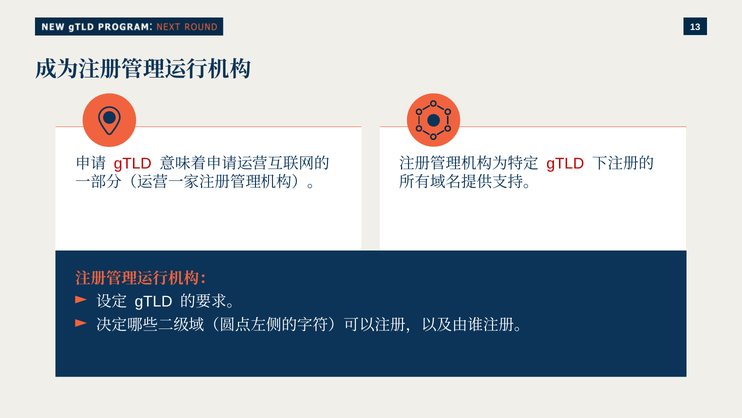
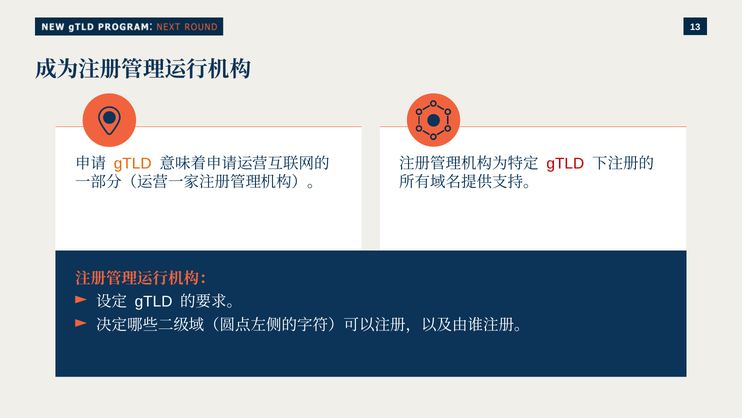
gTLD at (133, 163) colour: red -> orange
